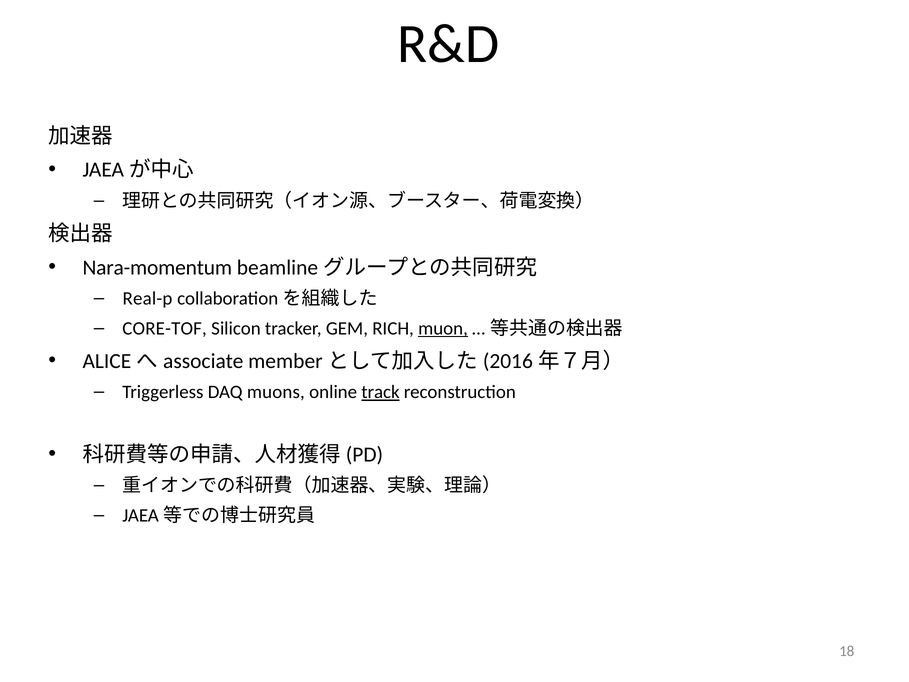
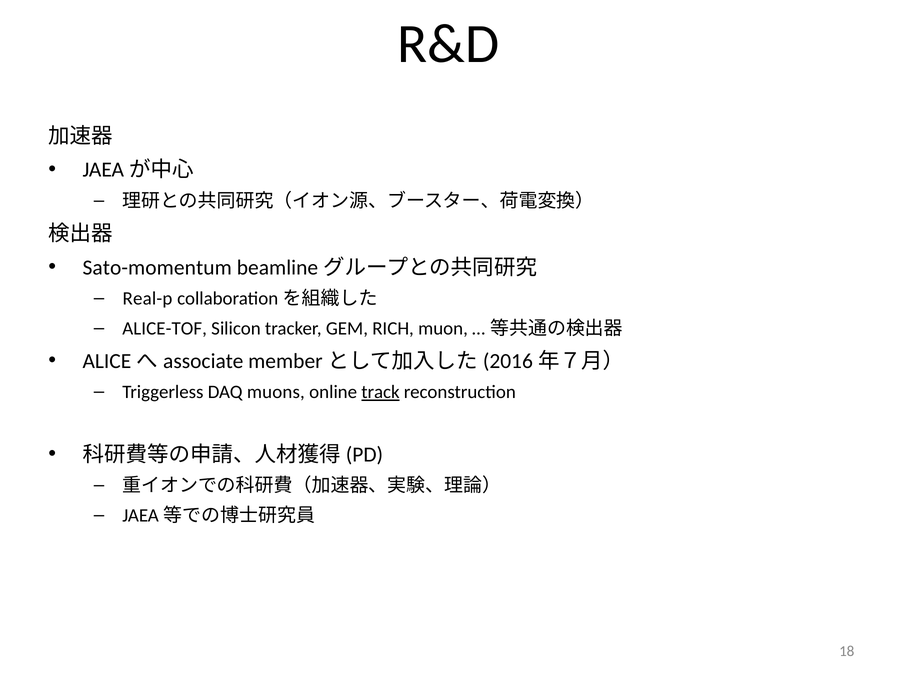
Nara-momentum: Nara-momentum -> Sato-momentum
CORE-TOF: CORE-TOF -> ALICE-TOF
muon underline: present -> none
